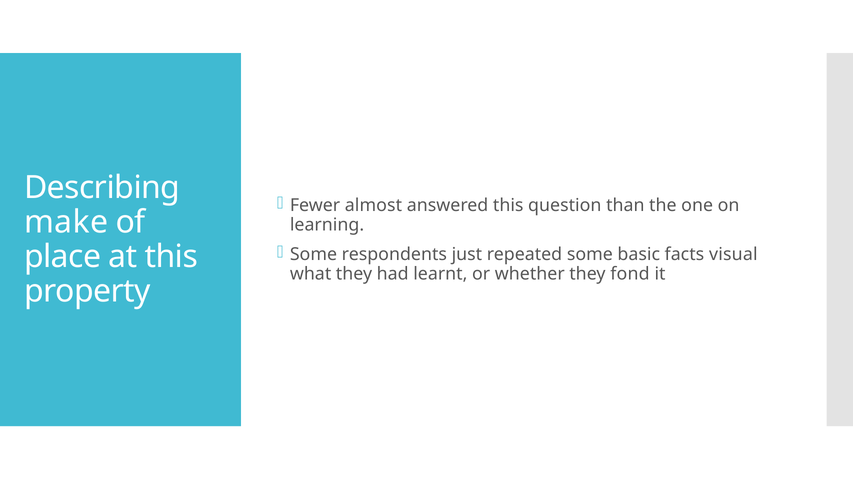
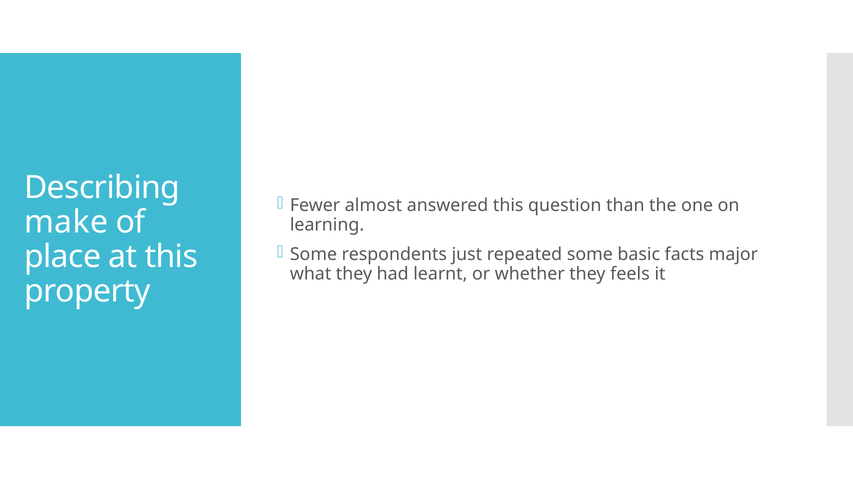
visual: visual -> major
fond: fond -> feels
